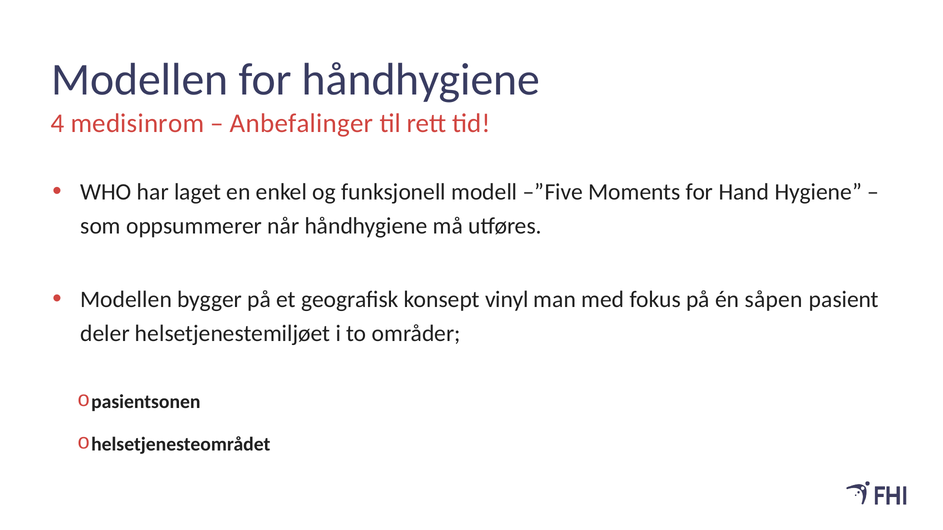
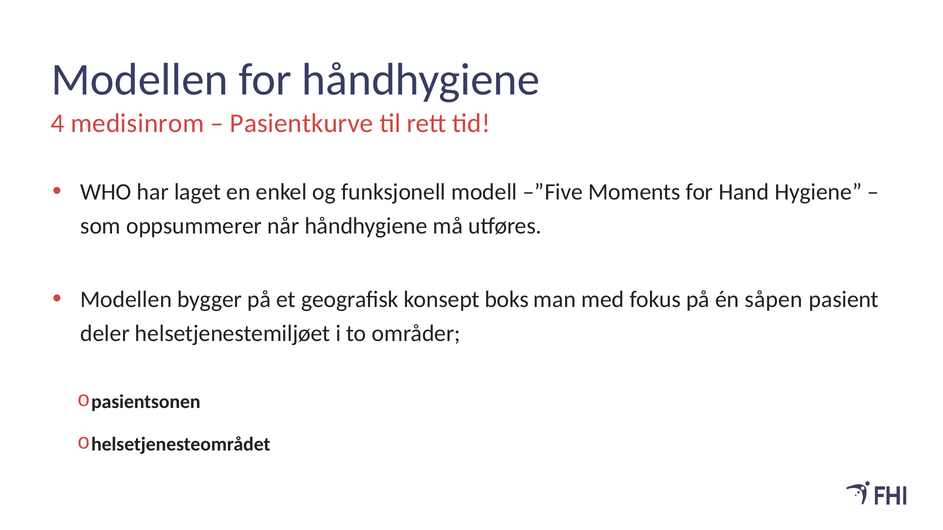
Anbefalinger: Anbefalinger -> Pasientkurve
vinyl: vinyl -> boks
